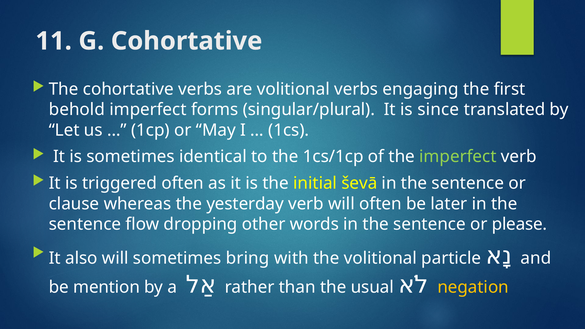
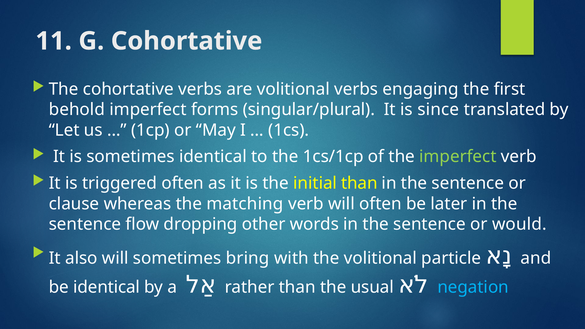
initial ševā: ševā -> than
yesterday: yesterday -> matching
please: please -> would
negation colour: yellow -> light blue
be mention: mention -> identical
